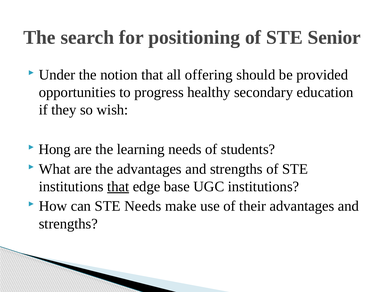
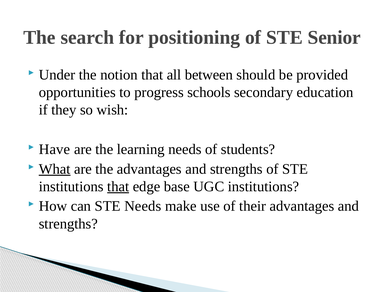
offering: offering -> between
healthy: healthy -> schools
Hong: Hong -> Have
What underline: none -> present
